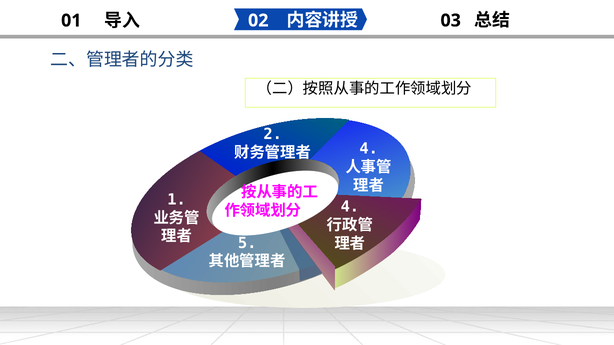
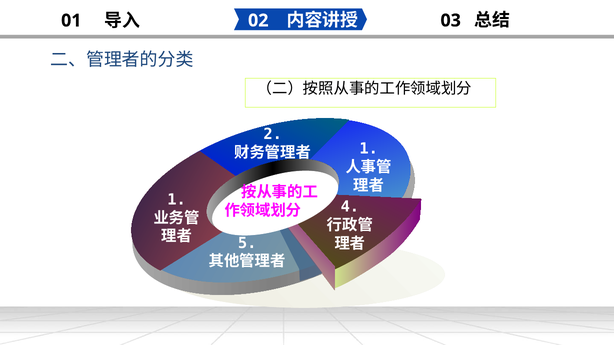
4 at (369, 149): 4 -> 1
